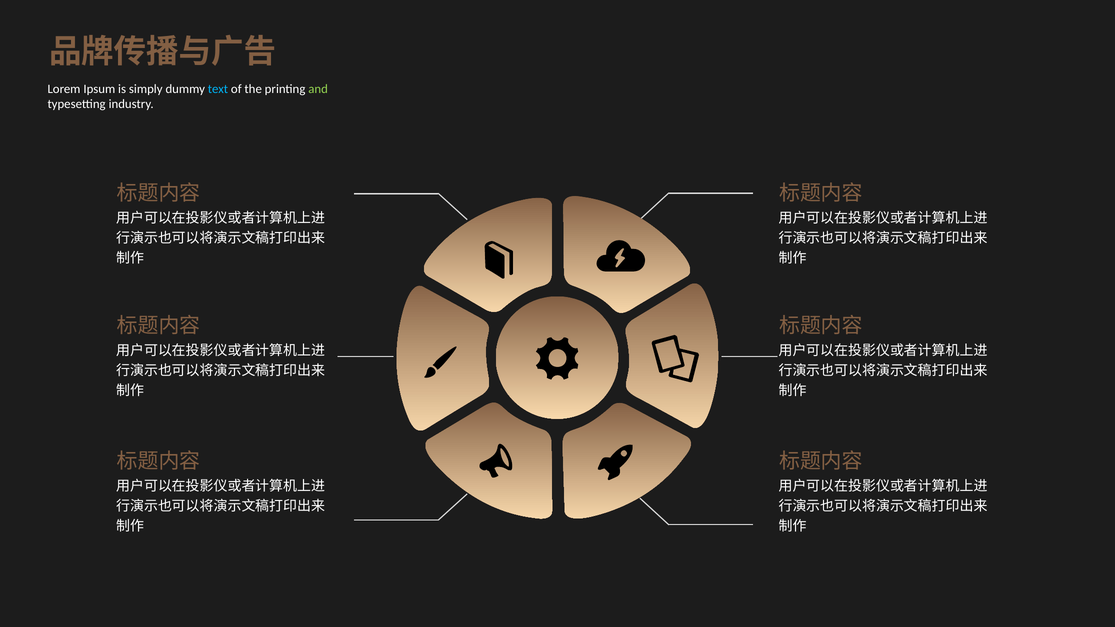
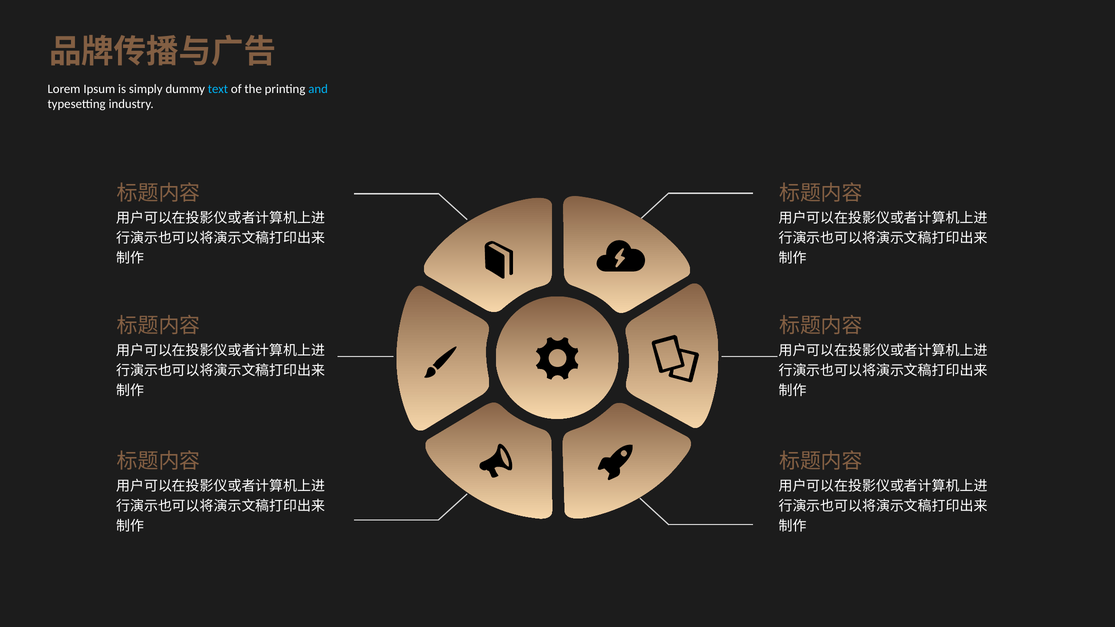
and colour: light green -> light blue
